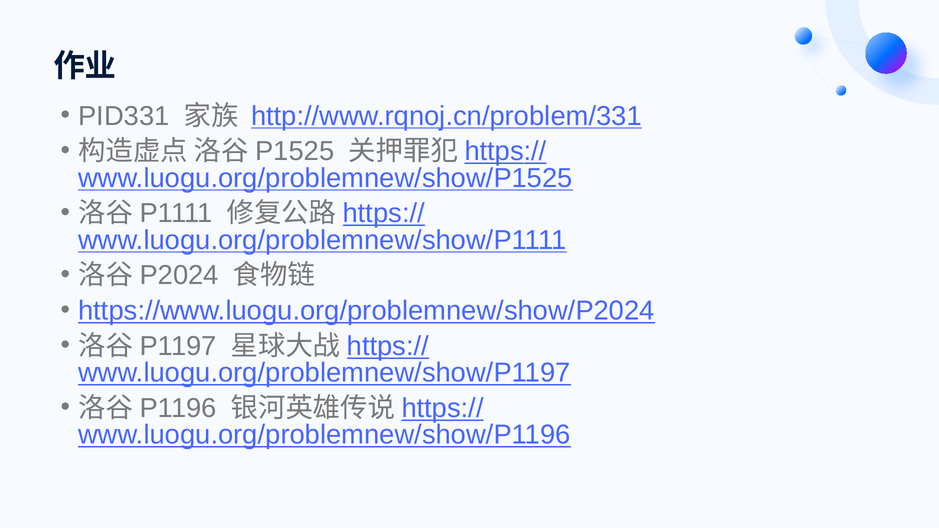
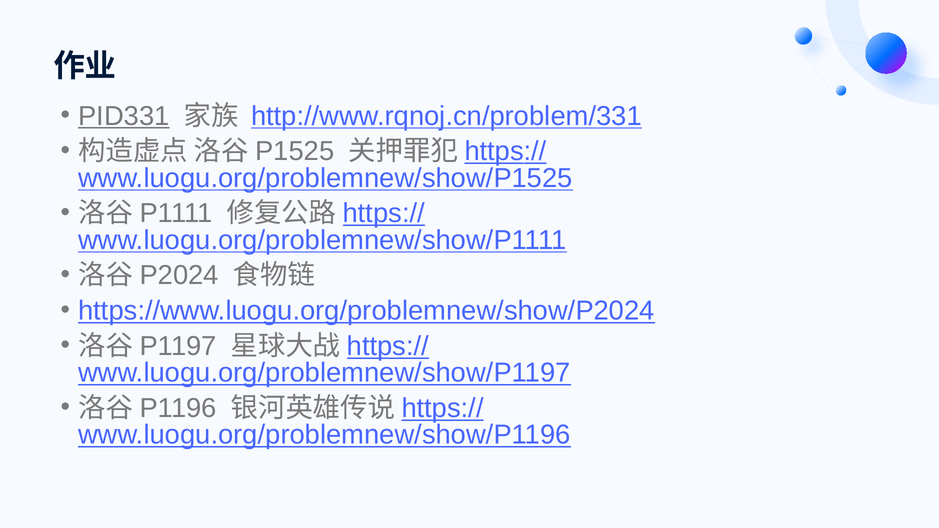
PID331 underline: none -> present
